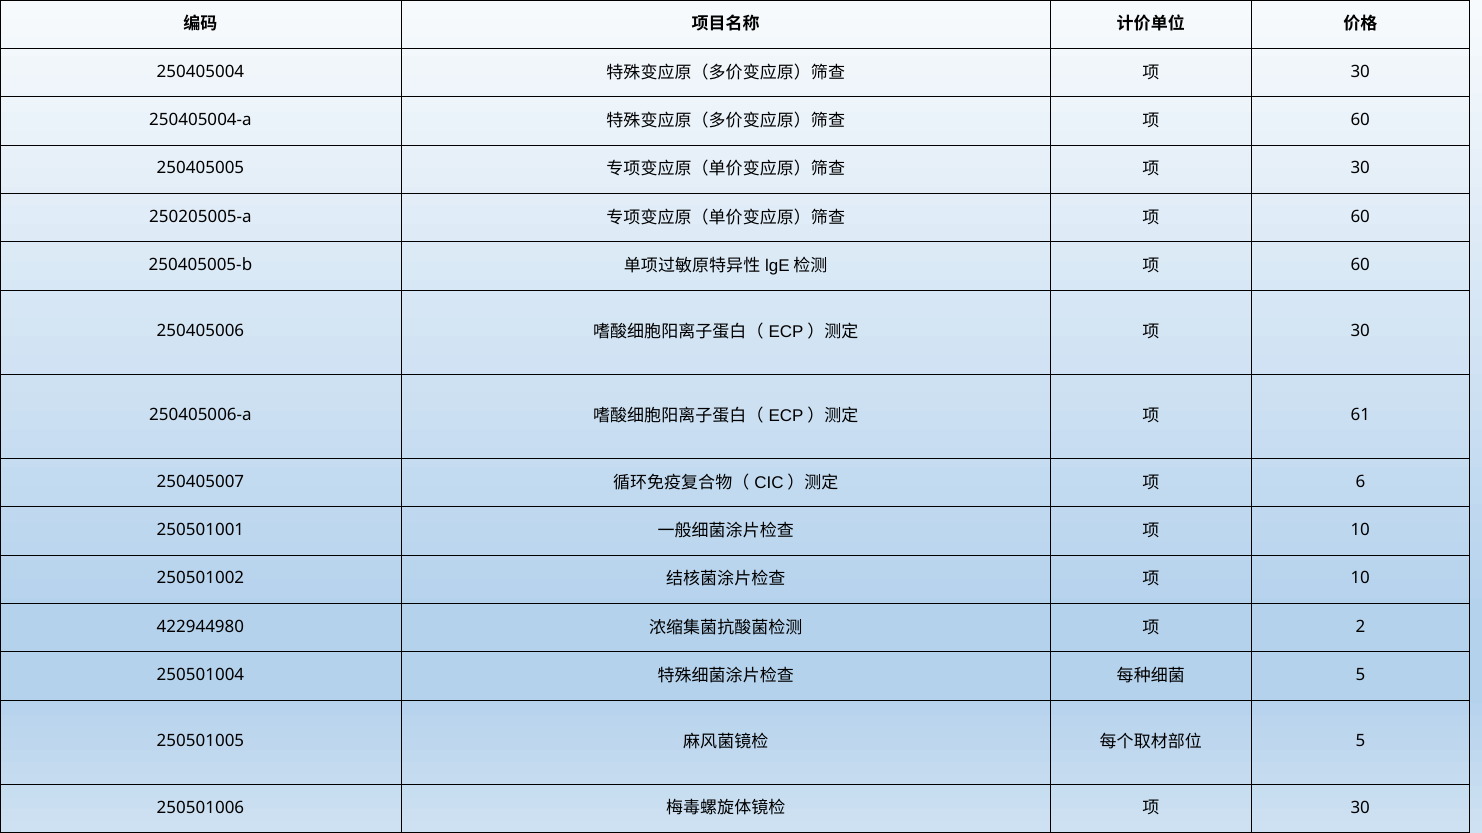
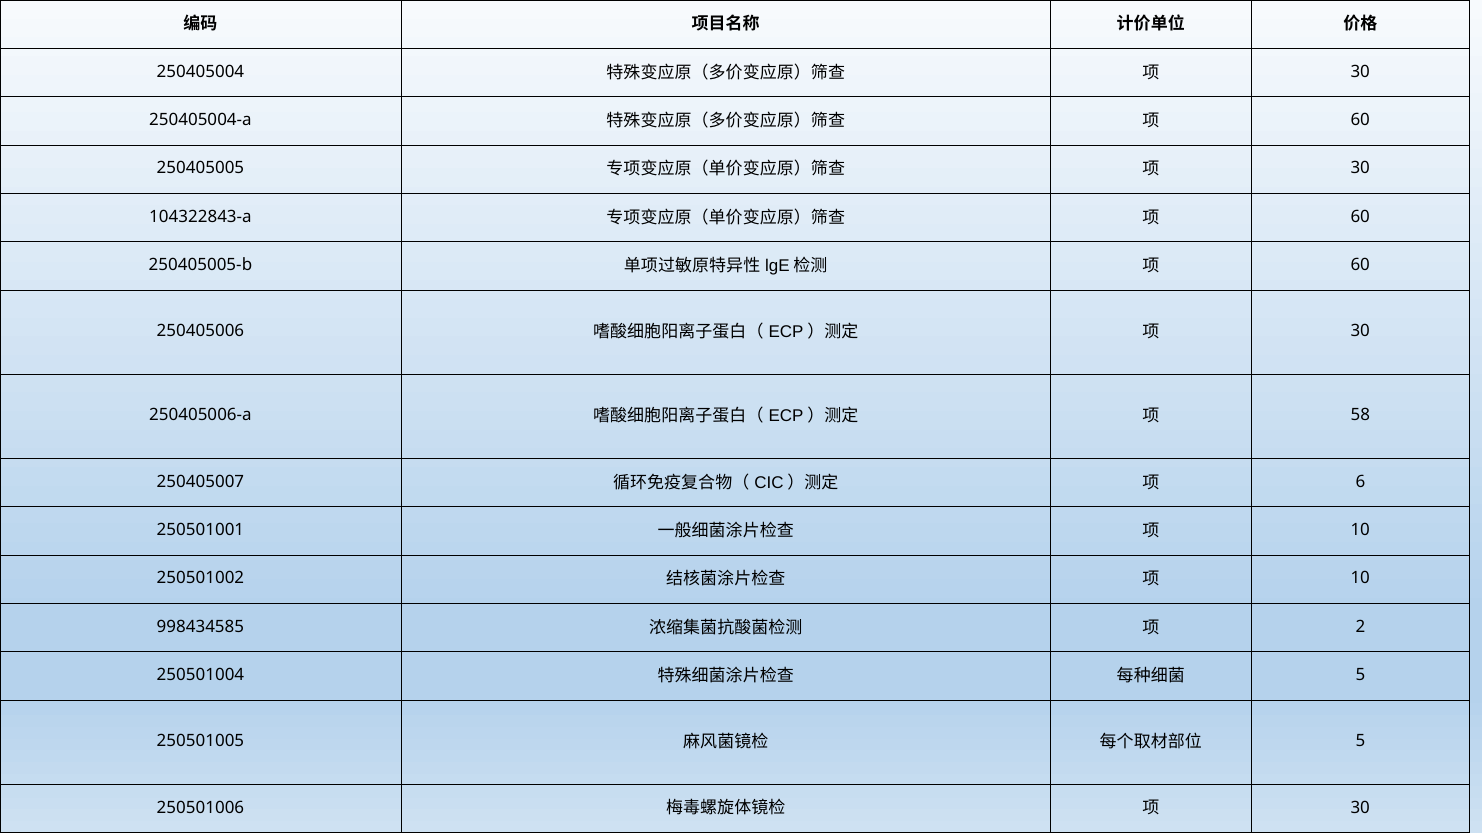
250205005-a: 250205005-a -> 104322843-a
61: 61 -> 58
422944980: 422944980 -> 998434585
